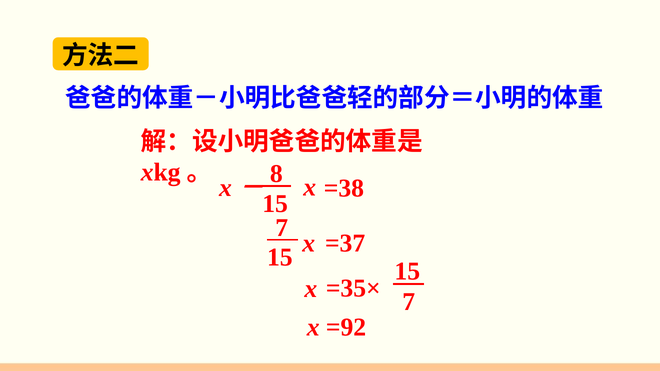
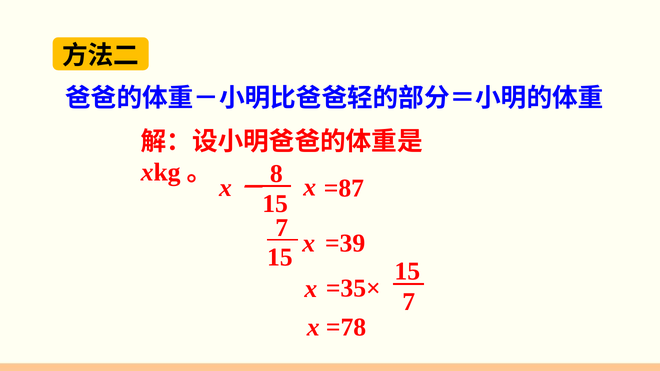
=38: =38 -> =87
=37: =37 -> =39
=92: =92 -> =78
